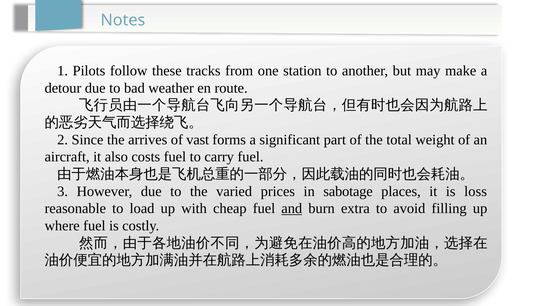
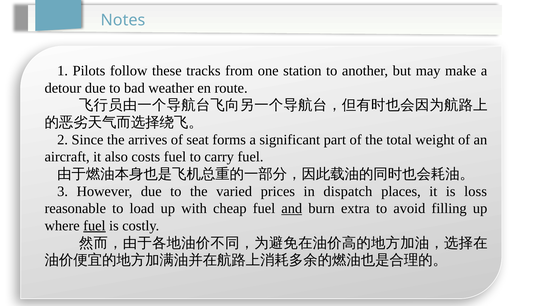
vast: vast -> seat
sabotage: sabotage -> dispatch
fuel at (94, 226) underline: none -> present
